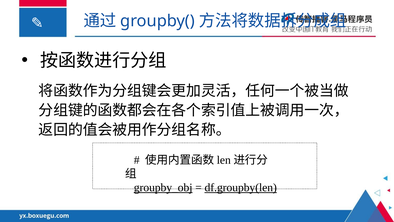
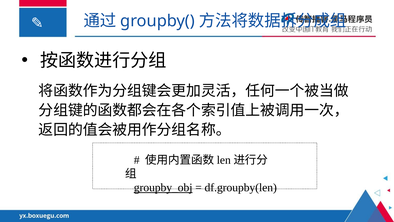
df.groupby(len underline: present -> none
